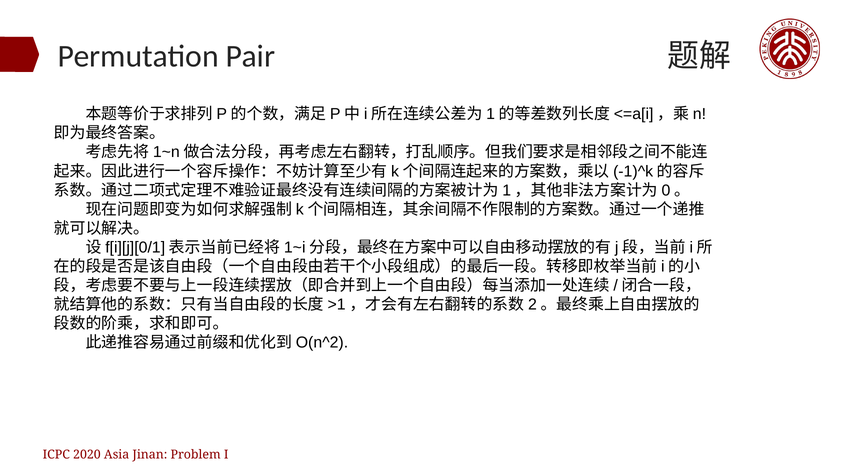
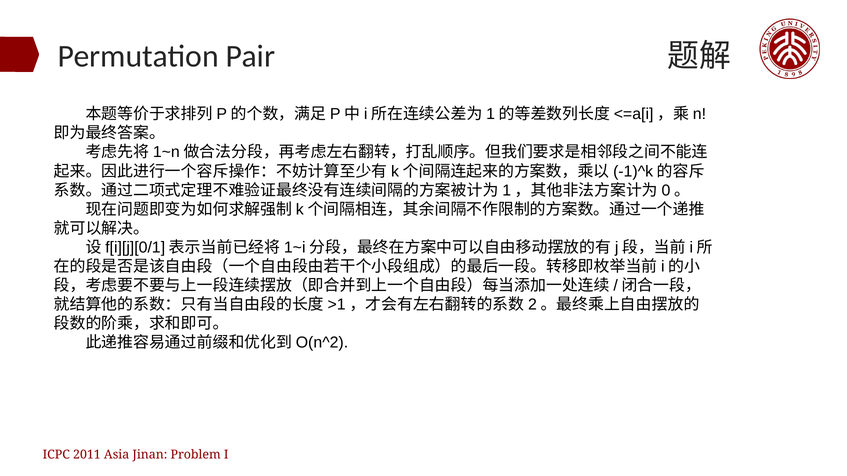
2020: 2020 -> 2011
